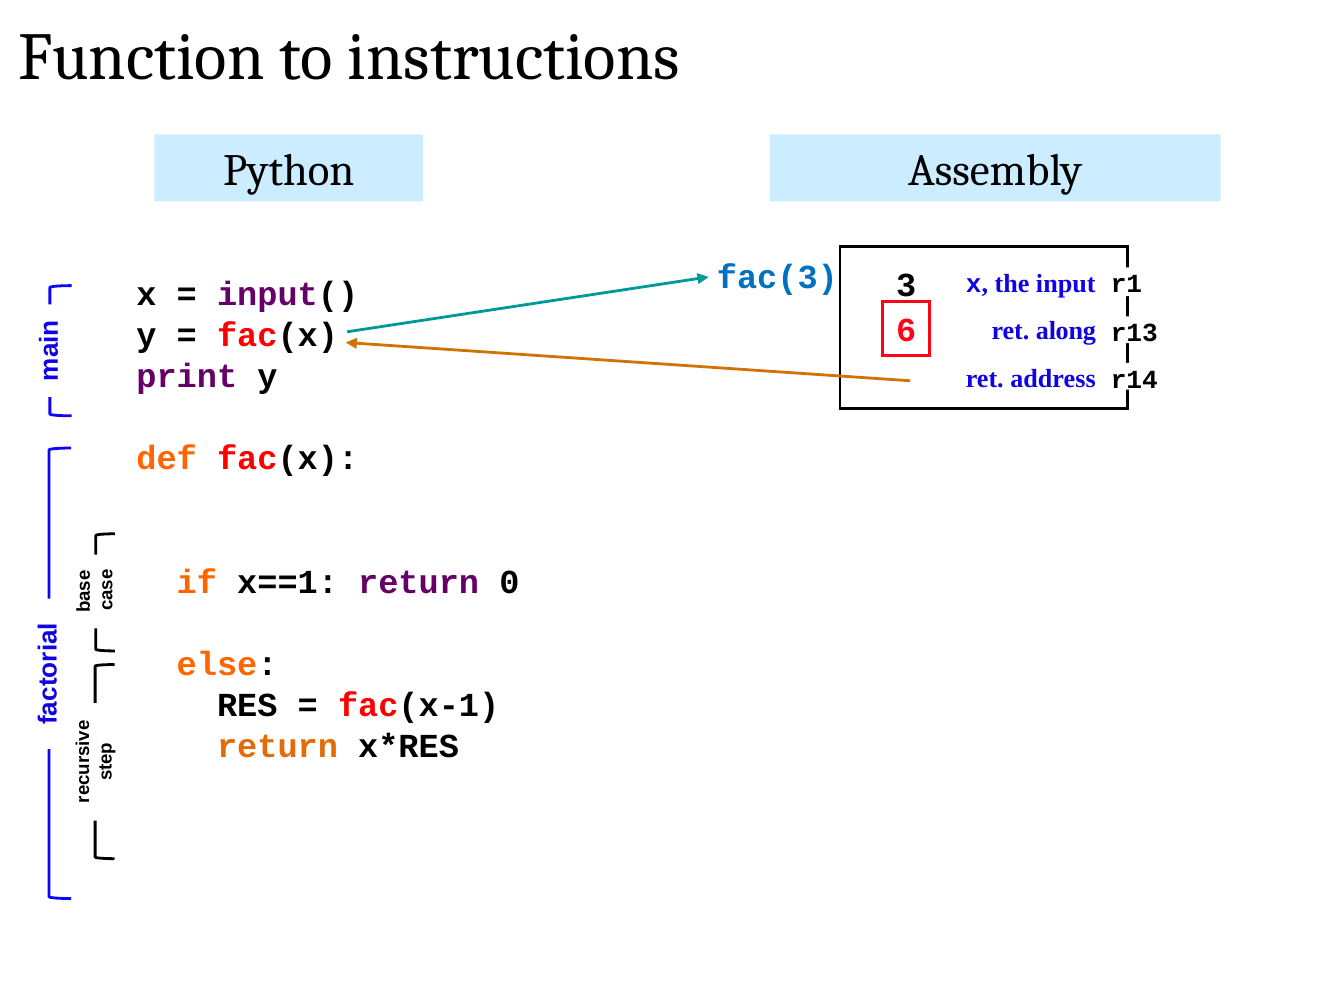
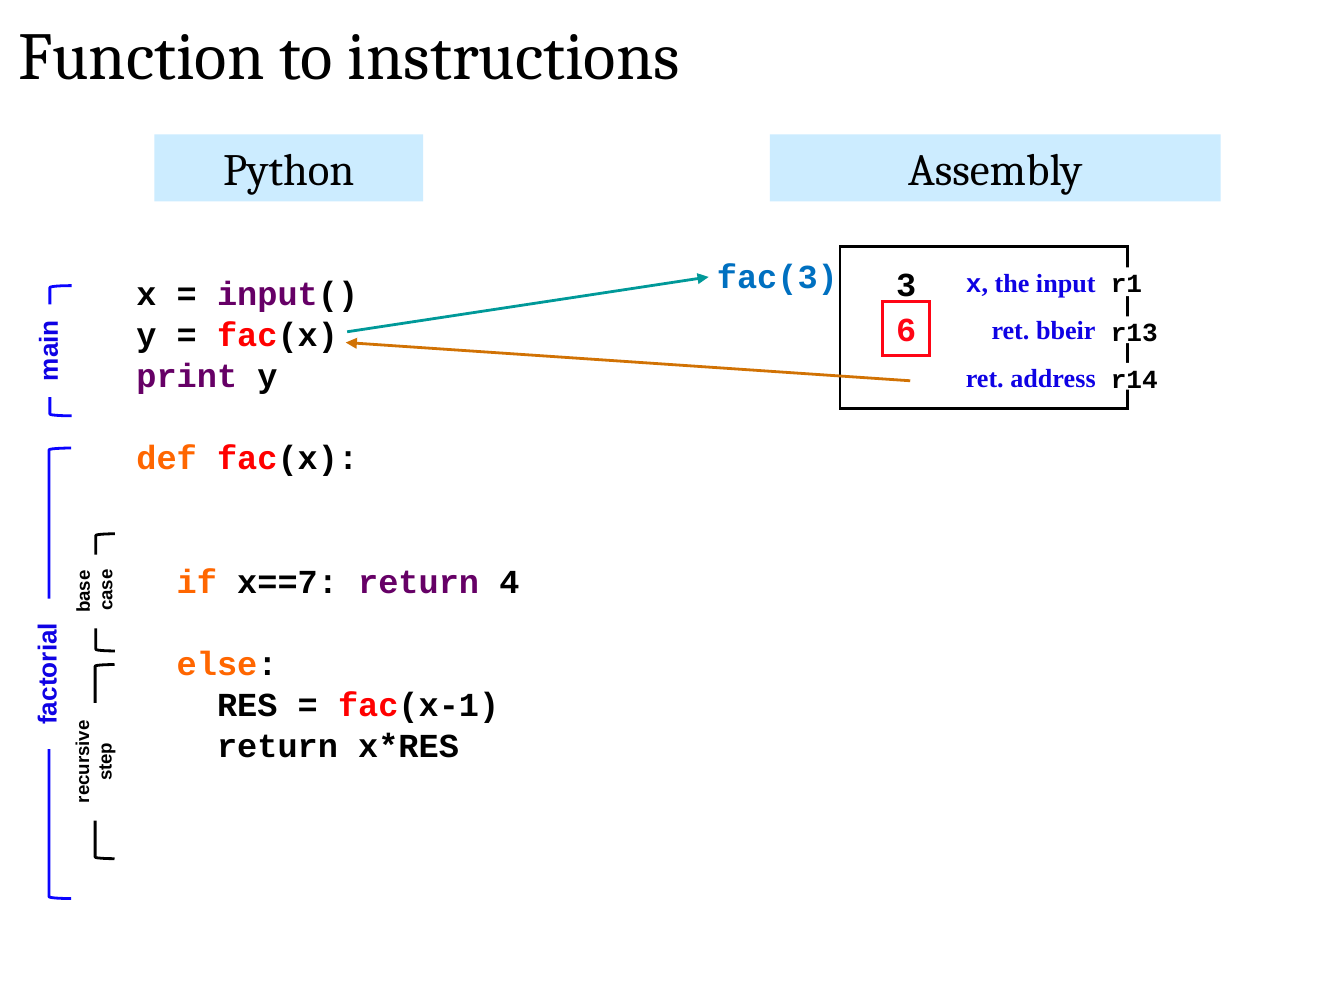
along: along -> bbeir
x==1: x==1 -> x==7
0: 0 -> 4
return at (278, 746) colour: orange -> black
